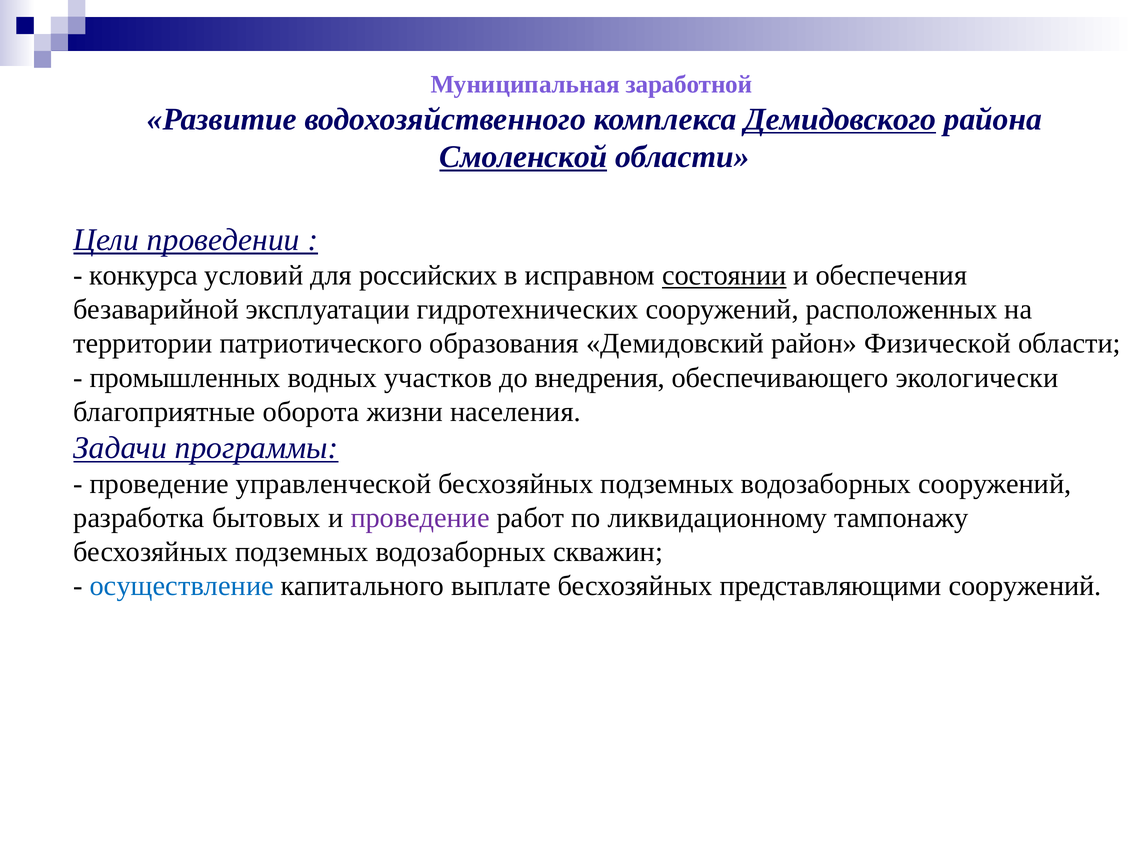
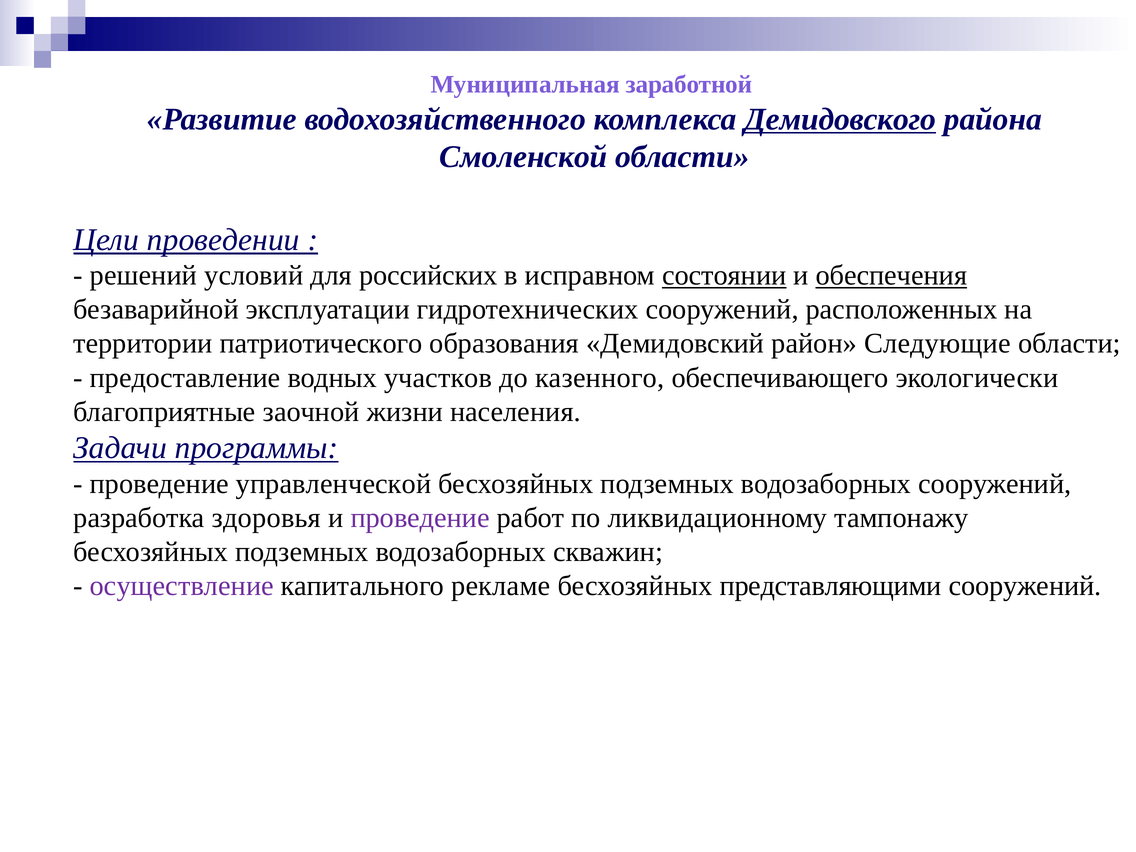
Смоленской underline: present -> none
конкурса: конкурса -> решений
обеспечения underline: none -> present
Физической: Физической -> Следующие
промышленных: промышленных -> предоставление
внедрения: внедрения -> казенного
оборота: оборота -> заочной
бытовых: бытовых -> здоровья
осуществление colour: blue -> purple
выплате: выплате -> рекламе
